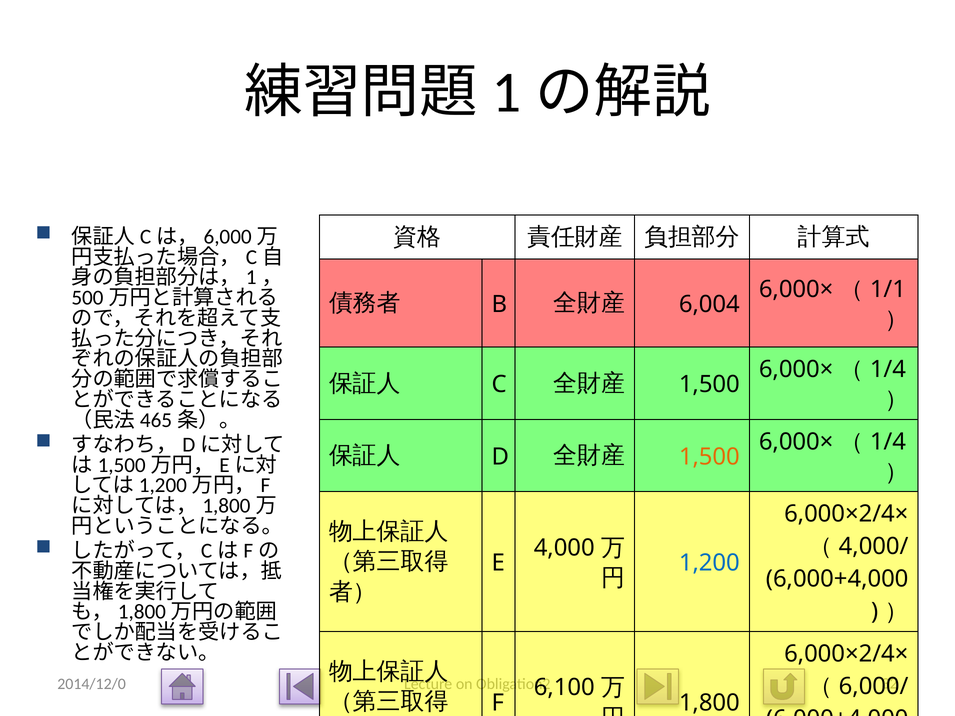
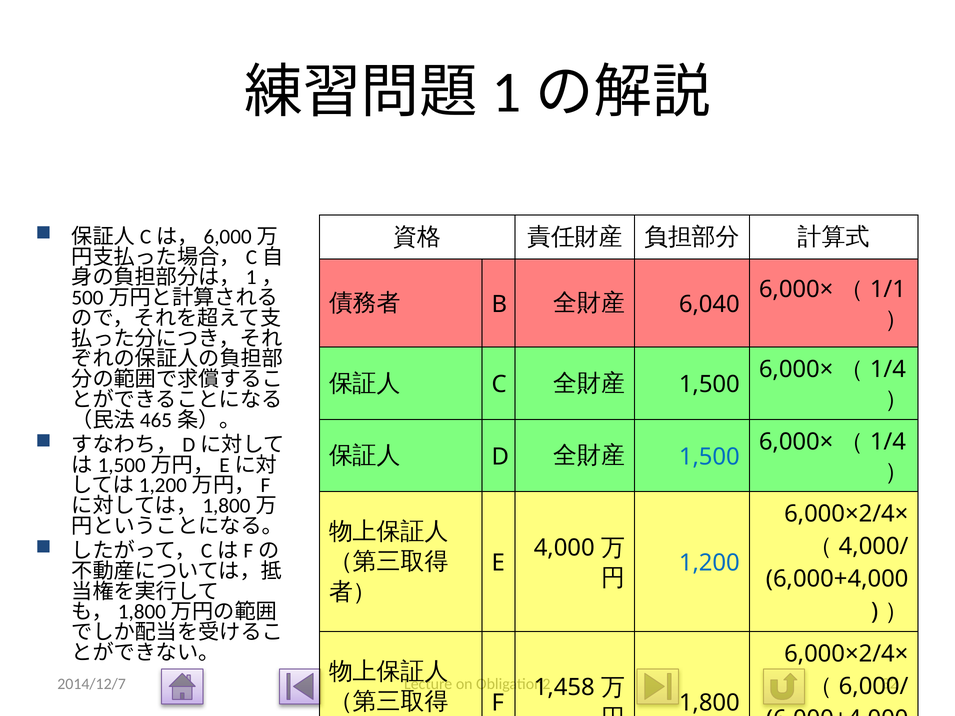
6,004: 6,004 -> 6,040
1,500 at (709, 457) colour: orange -> blue
2014/12/0: 2014/12/0 -> 2014/12/7
6,100: 6,100 -> 1,458
